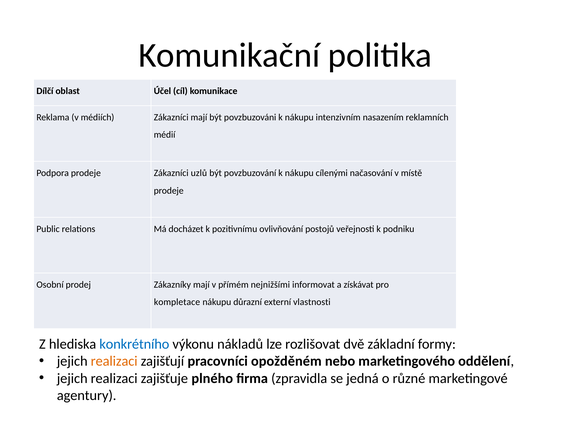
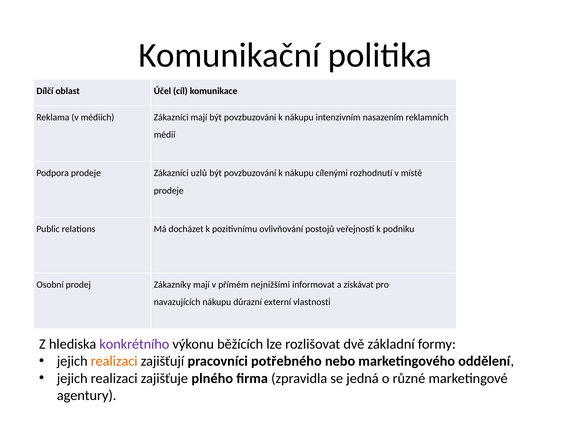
načasování: načasování -> rozhodnutí
kompletace: kompletace -> navazujících
konkrétního colour: blue -> purple
nákladů: nákladů -> běžících
opožděném: opožděném -> potřebného
